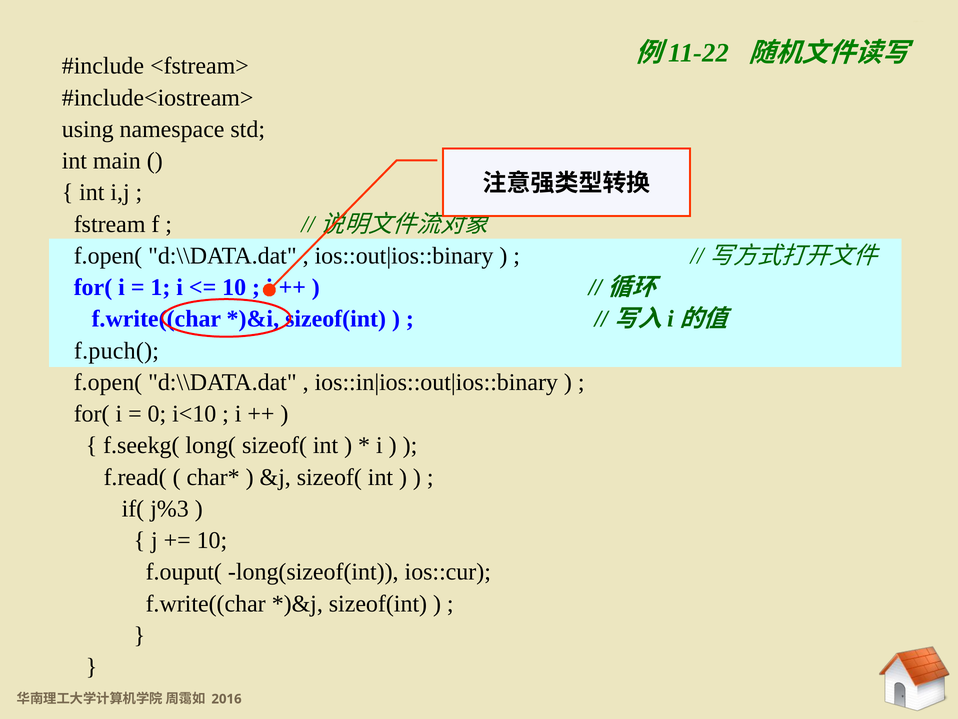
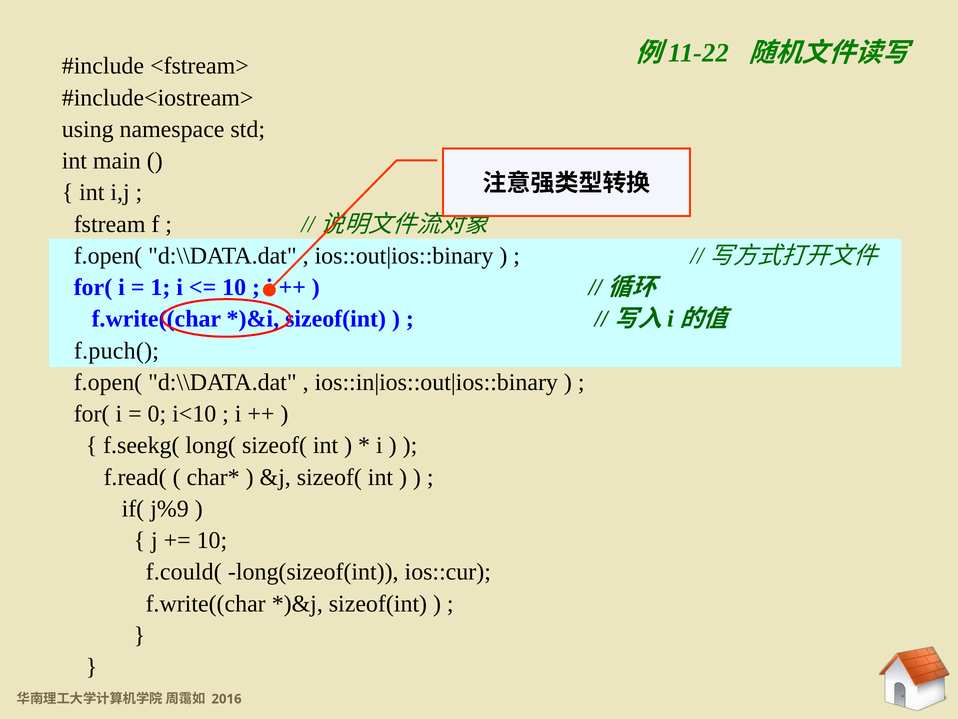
j%3: j%3 -> j%9
f.ouput(: f.ouput( -> f.could(
